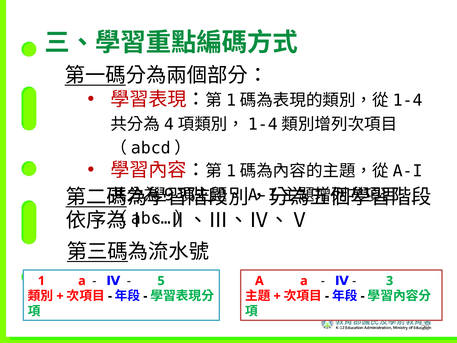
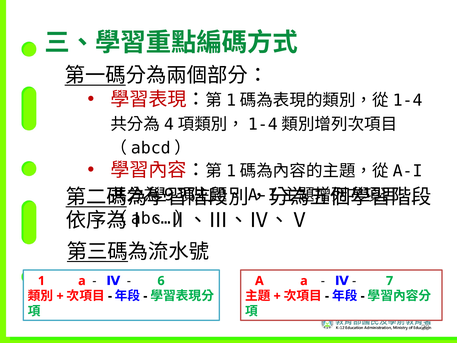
5: 5 -> 6
3: 3 -> 7
